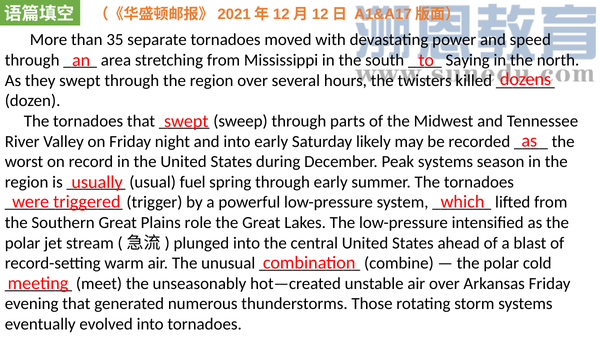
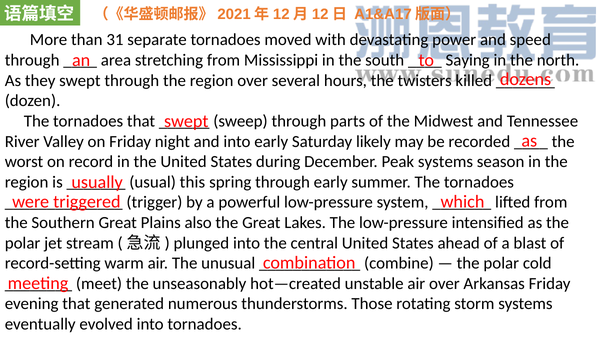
35: 35 -> 31
fuel: fuel -> this
role: role -> also
